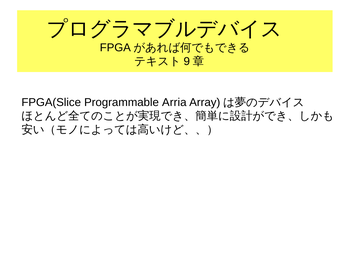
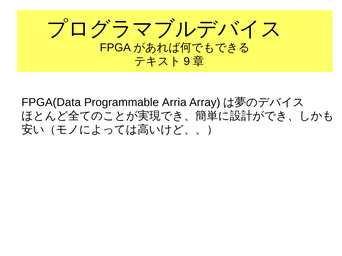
FPGA(Slice: FPGA(Slice -> FPGA(Data
